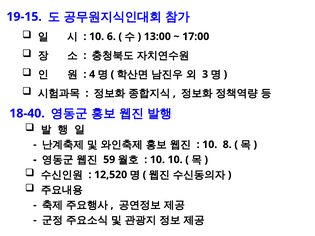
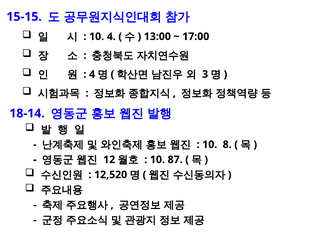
19-15: 19-15 -> 15-15
10 6: 6 -> 4
18-40: 18-40 -> 18-14
59: 59 -> 12
10 10: 10 -> 87
